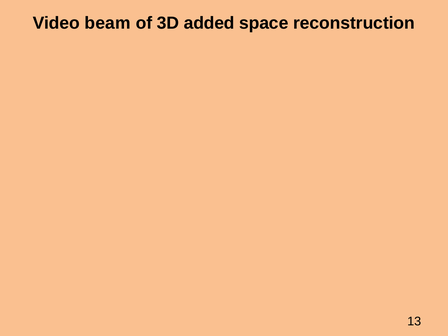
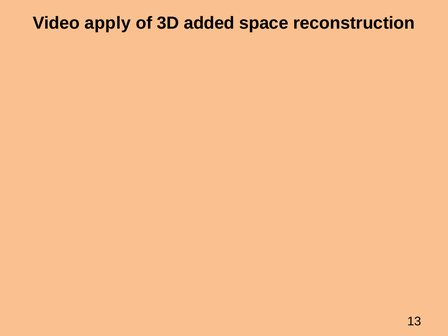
beam: beam -> apply
